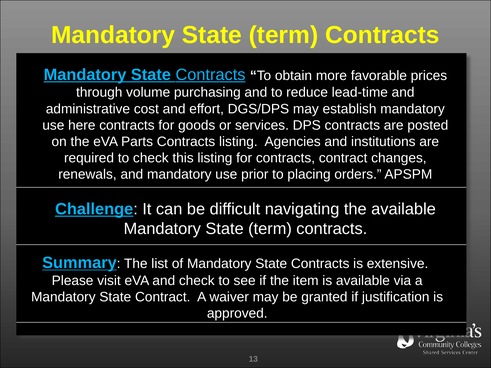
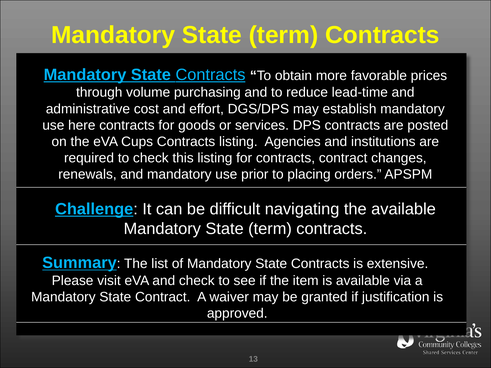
Parts: Parts -> Cups
